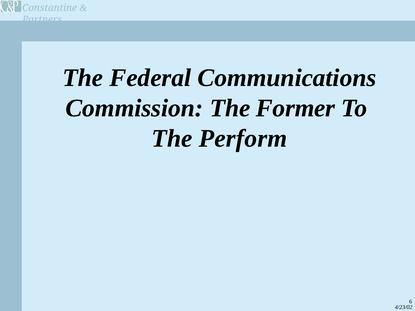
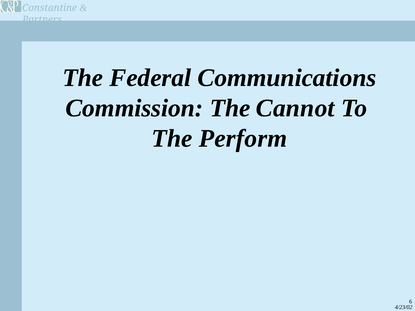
Former: Former -> Cannot
